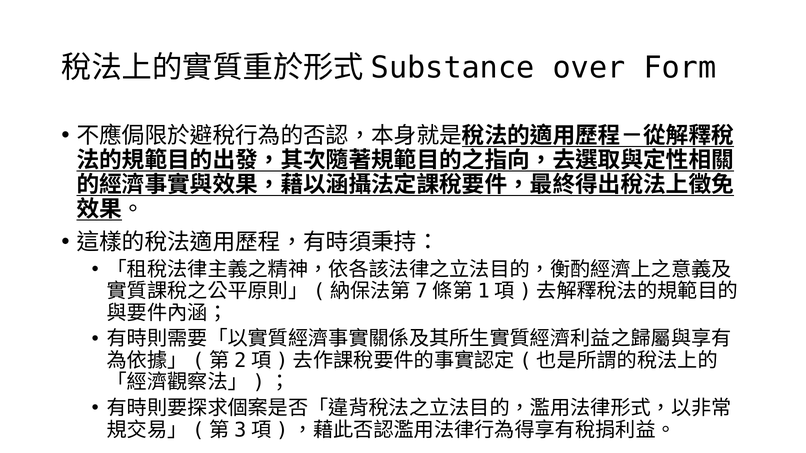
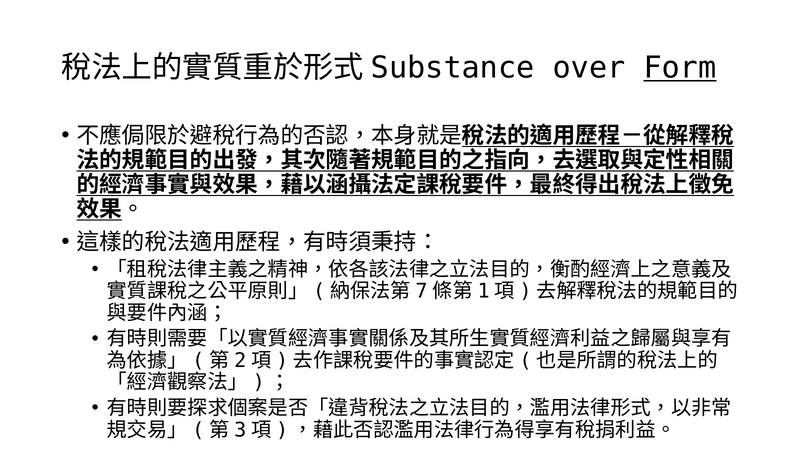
Form underline: none -> present
